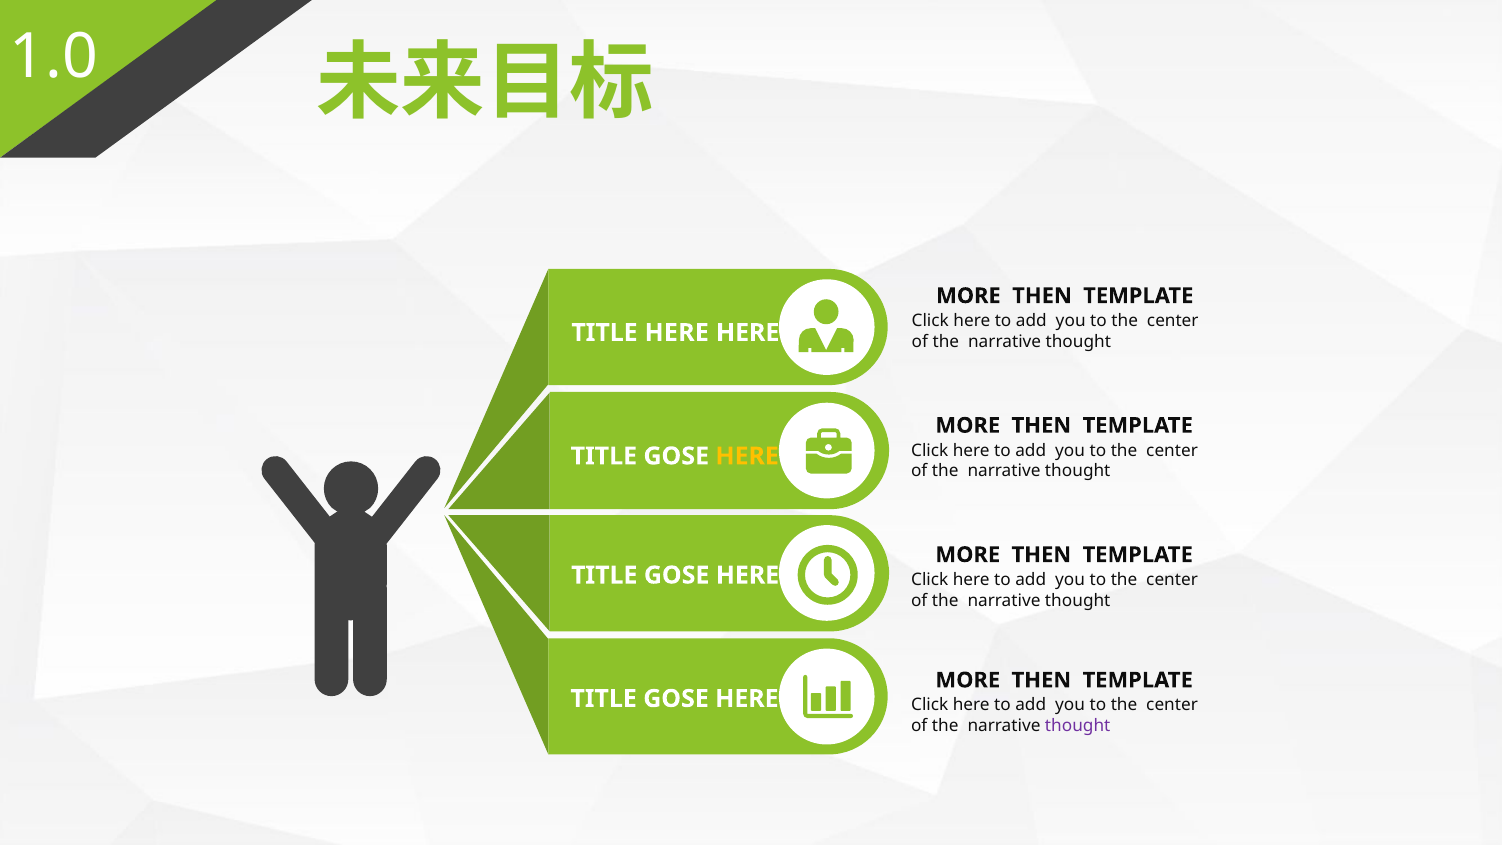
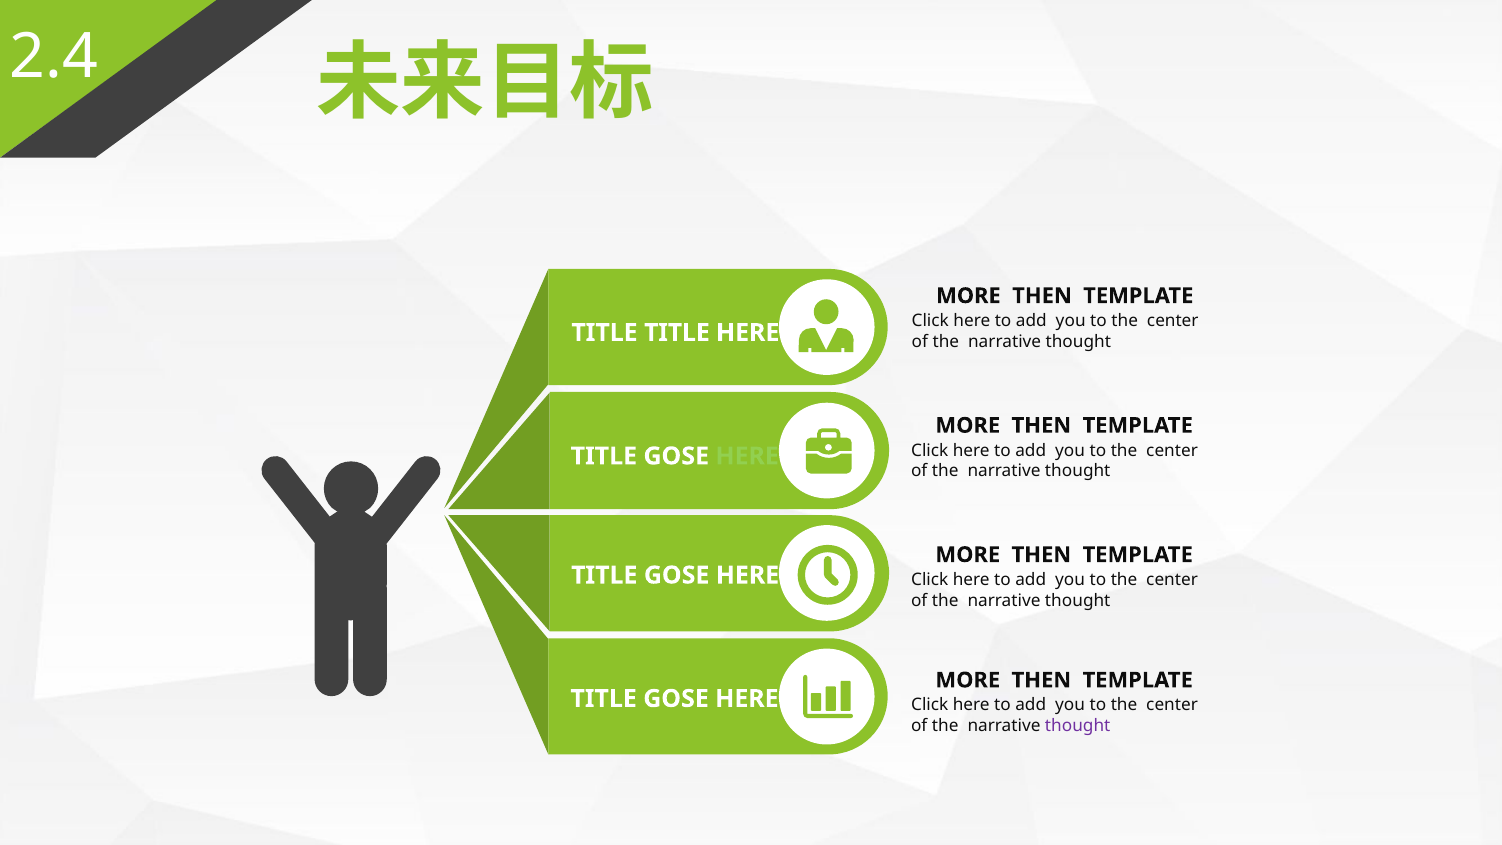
1.0: 1.0 -> 2.4
TITLE HERE: HERE -> TITLE
HERE at (747, 456) colour: yellow -> light green
